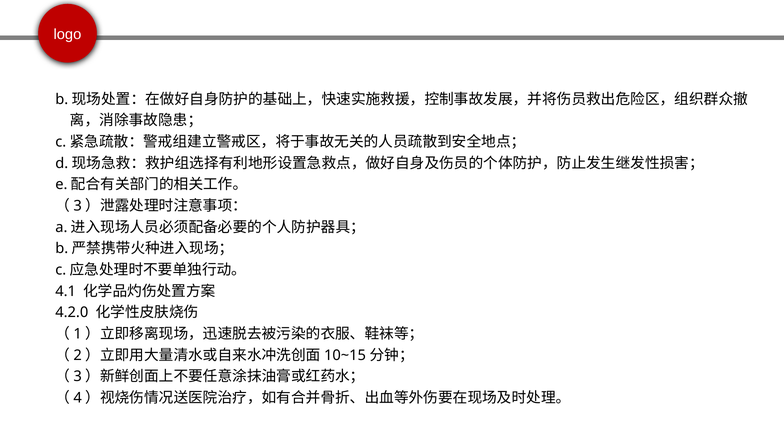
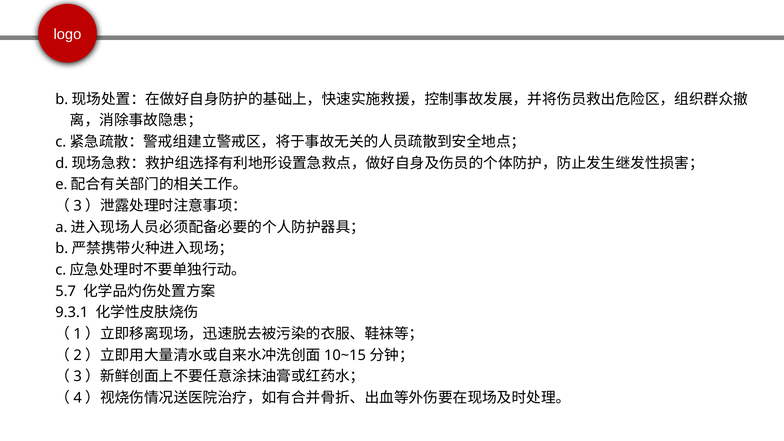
4.1: 4.1 -> 5.7
4.2.0: 4.2.0 -> 9.3.1
